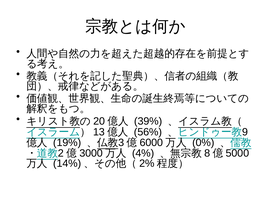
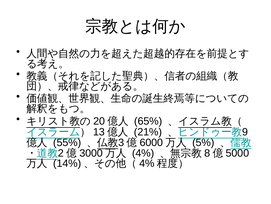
39%: 39% -> 65%
56%: 56% -> 21%
19%: 19% -> 55%
0%: 0% -> 5%
2% at (147, 163): 2% -> 4%
